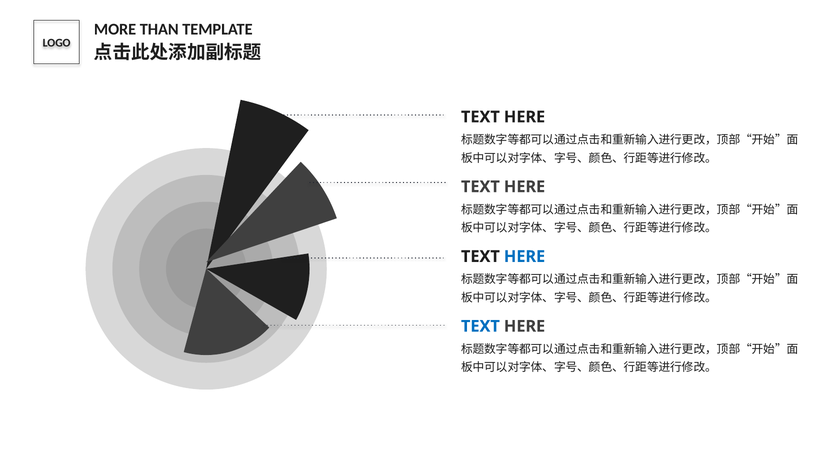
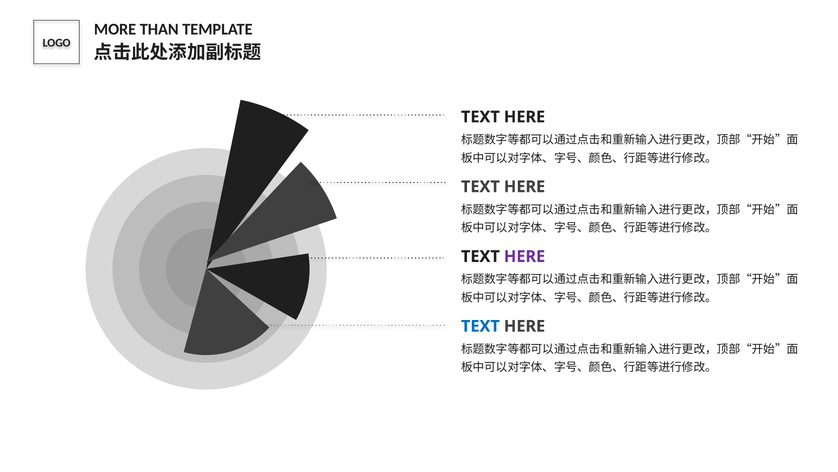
HERE at (525, 256) colour: blue -> purple
